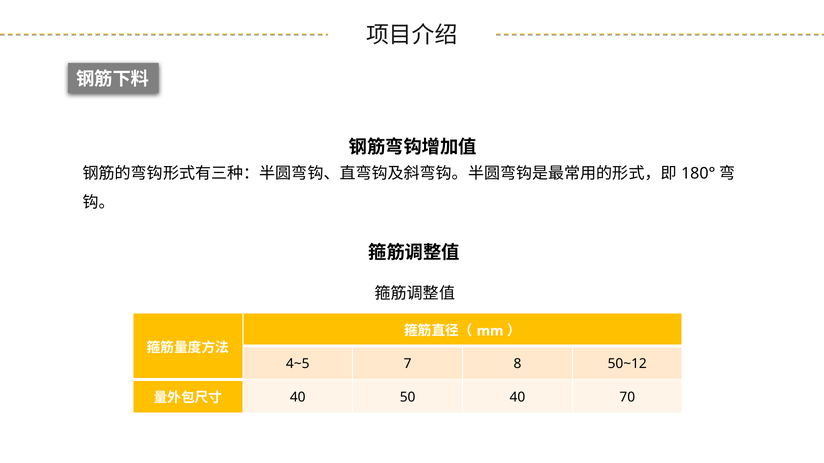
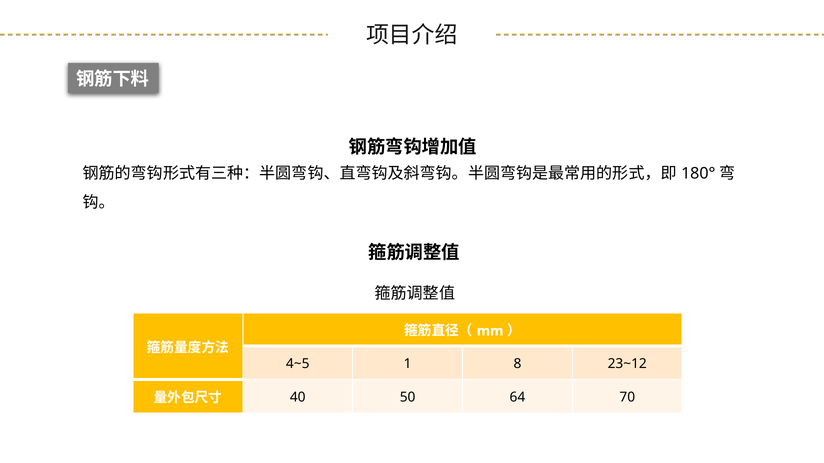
7: 7 -> 1
50~12: 50~12 -> 23~12
50 40: 40 -> 64
